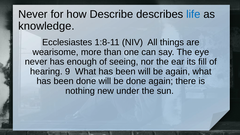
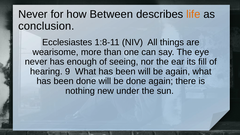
Describe: Describe -> Between
life colour: blue -> orange
knowledge: knowledge -> conclusion
